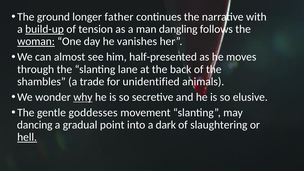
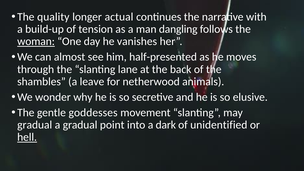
ground: ground -> quality
father: father -> actual
build-up underline: present -> none
trade: trade -> leave
unidentified: unidentified -> netherwood
why underline: present -> none
dancing at (35, 125): dancing -> gradual
slaughtering: slaughtering -> unidentified
